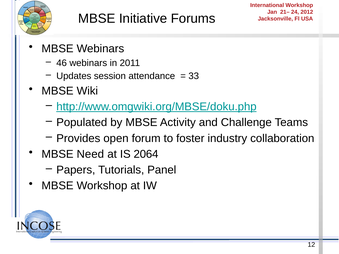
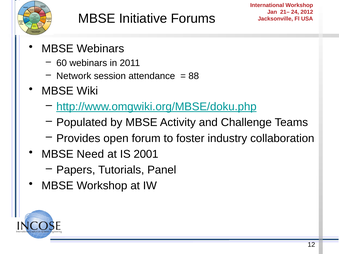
46: 46 -> 60
Updates: Updates -> Network
33: 33 -> 88
2064: 2064 -> 2001
